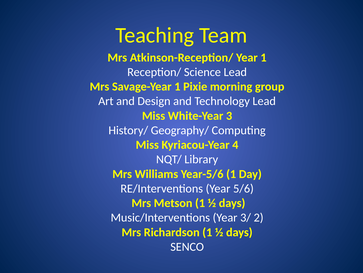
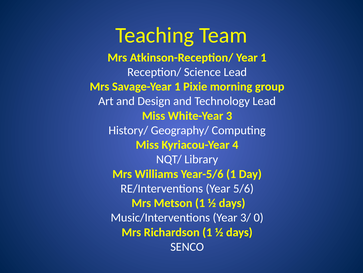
2: 2 -> 0
